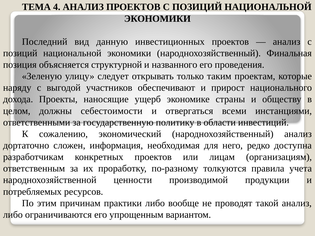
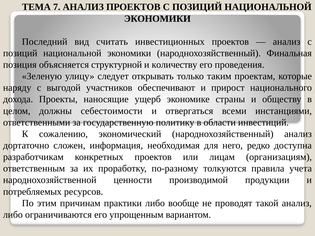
4: 4 -> 7
данную: данную -> считать
названного: названного -> количеству
